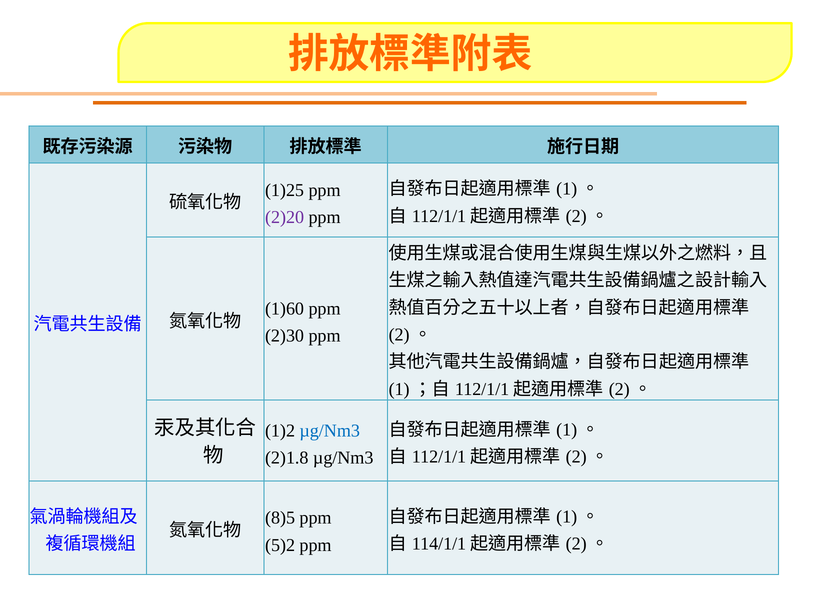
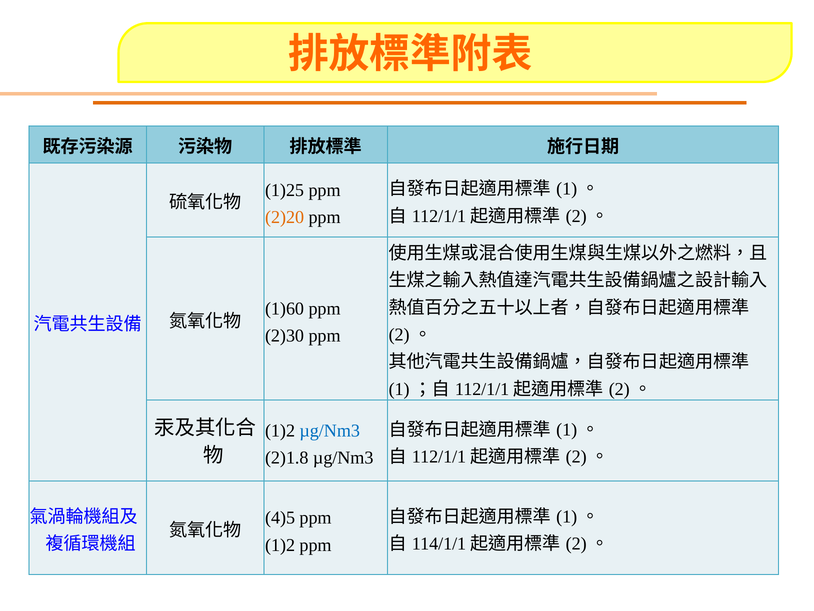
2)20 colour: purple -> orange
8)5: 8)5 -> 4)5
5)2 at (280, 545): 5)2 -> 1)2
